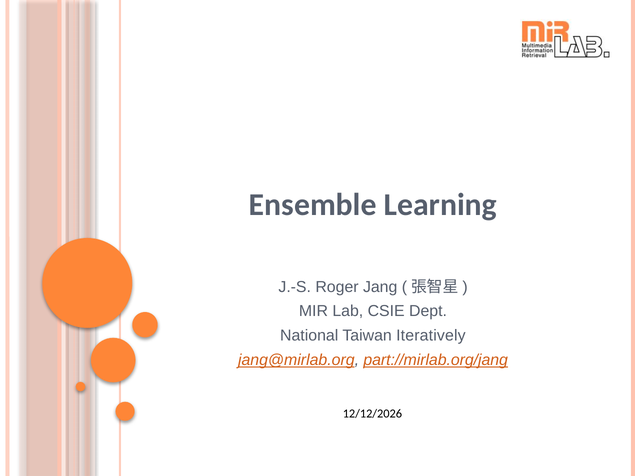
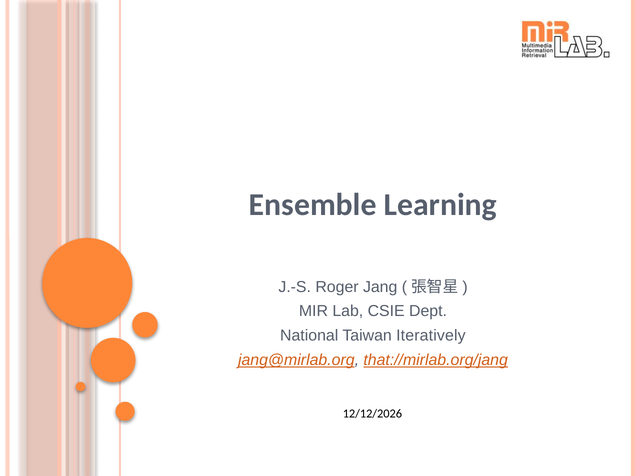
part://mirlab.org/jang: part://mirlab.org/jang -> that://mirlab.org/jang
